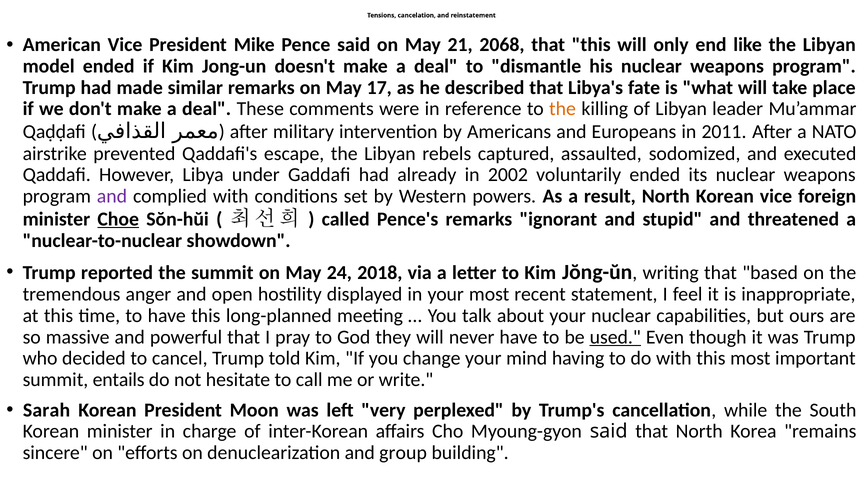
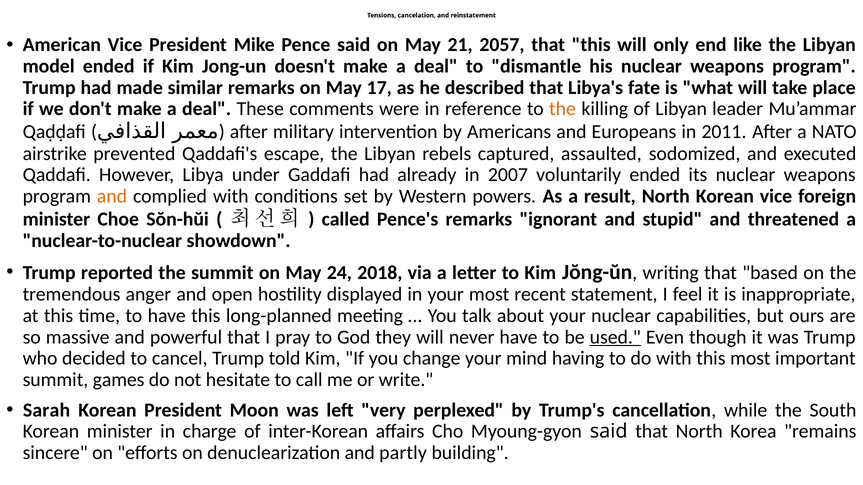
2068: 2068 -> 2057
2002: 2002 -> 2007
and at (112, 196) colour: purple -> orange
Choe underline: present -> none
entails: entails -> games
group: group -> partly
